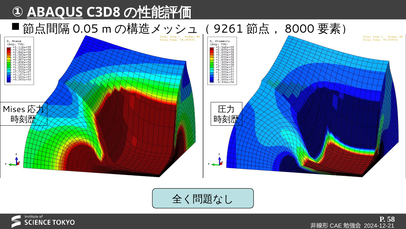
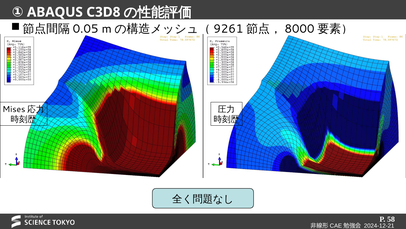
ABAQUS underline: present -> none
